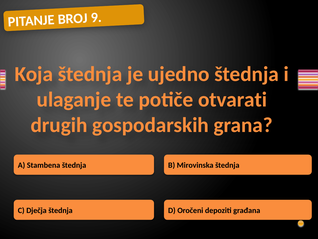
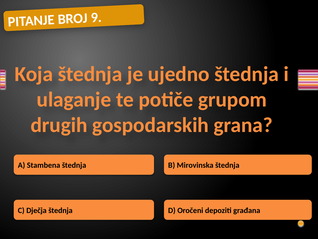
otvarati: otvarati -> grupom
